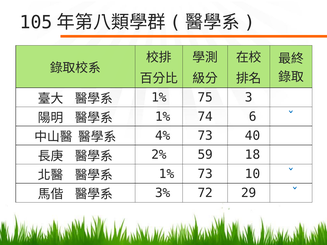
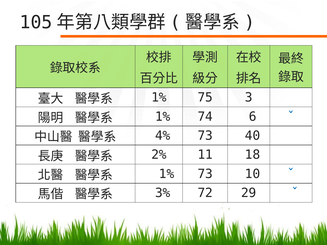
59: 59 -> 11
